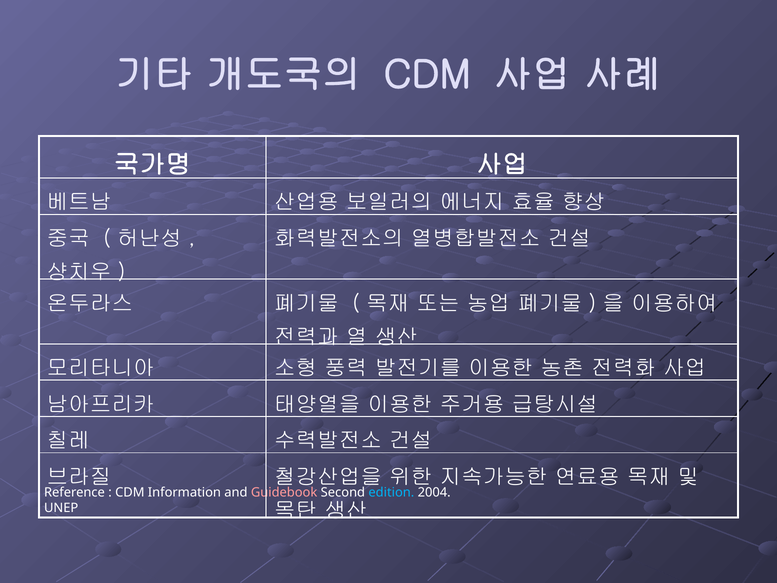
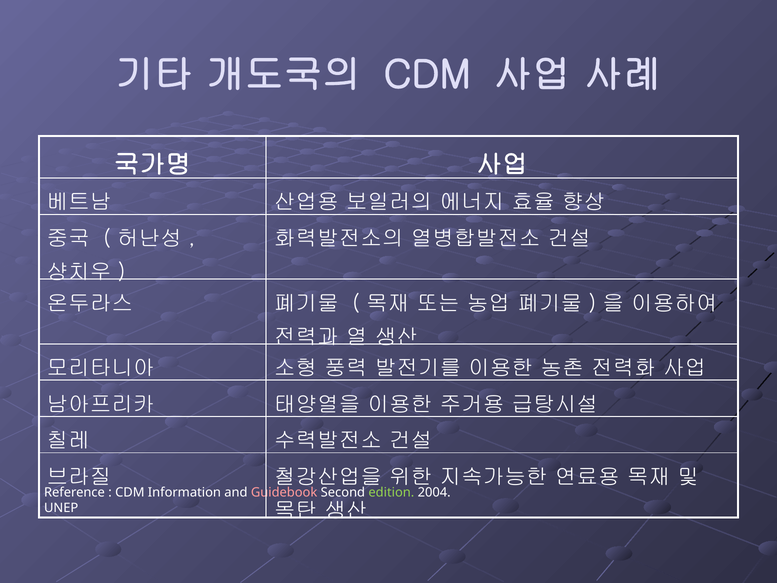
edition colour: light blue -> light green
